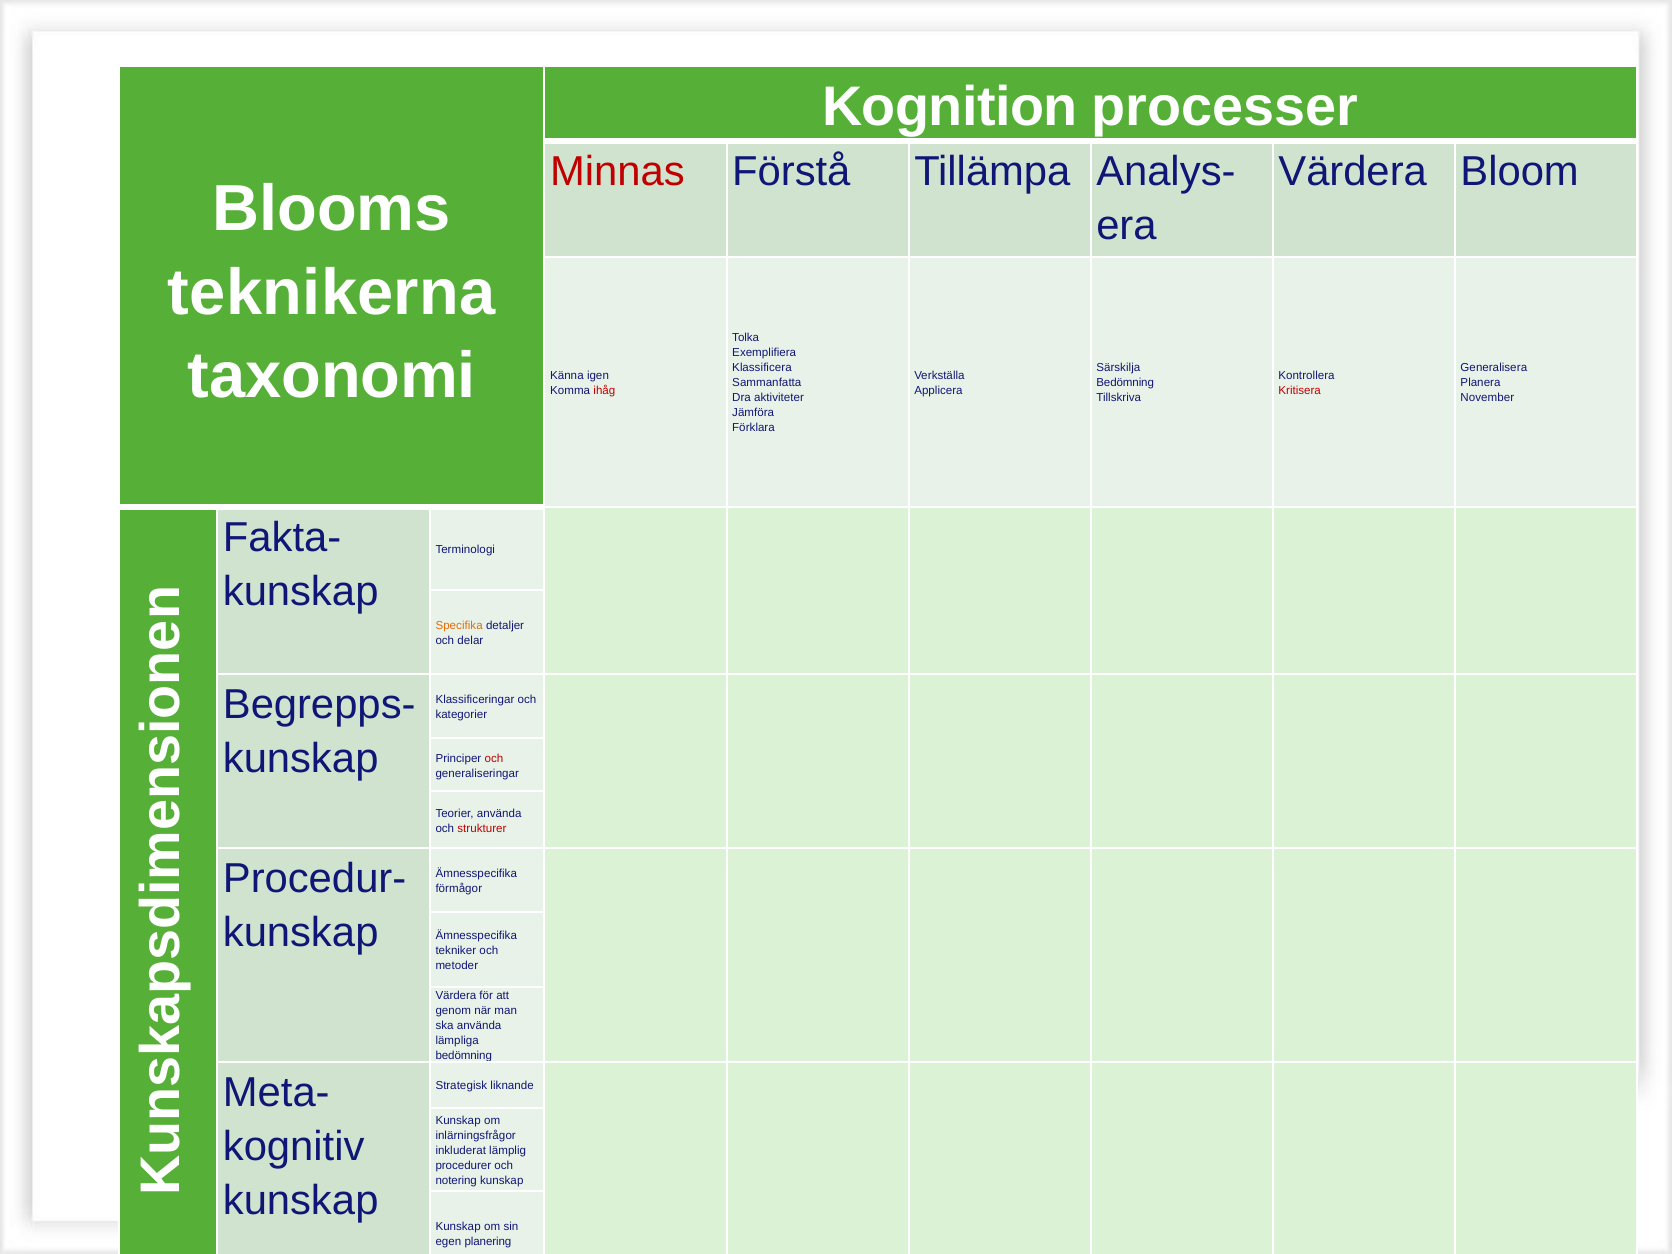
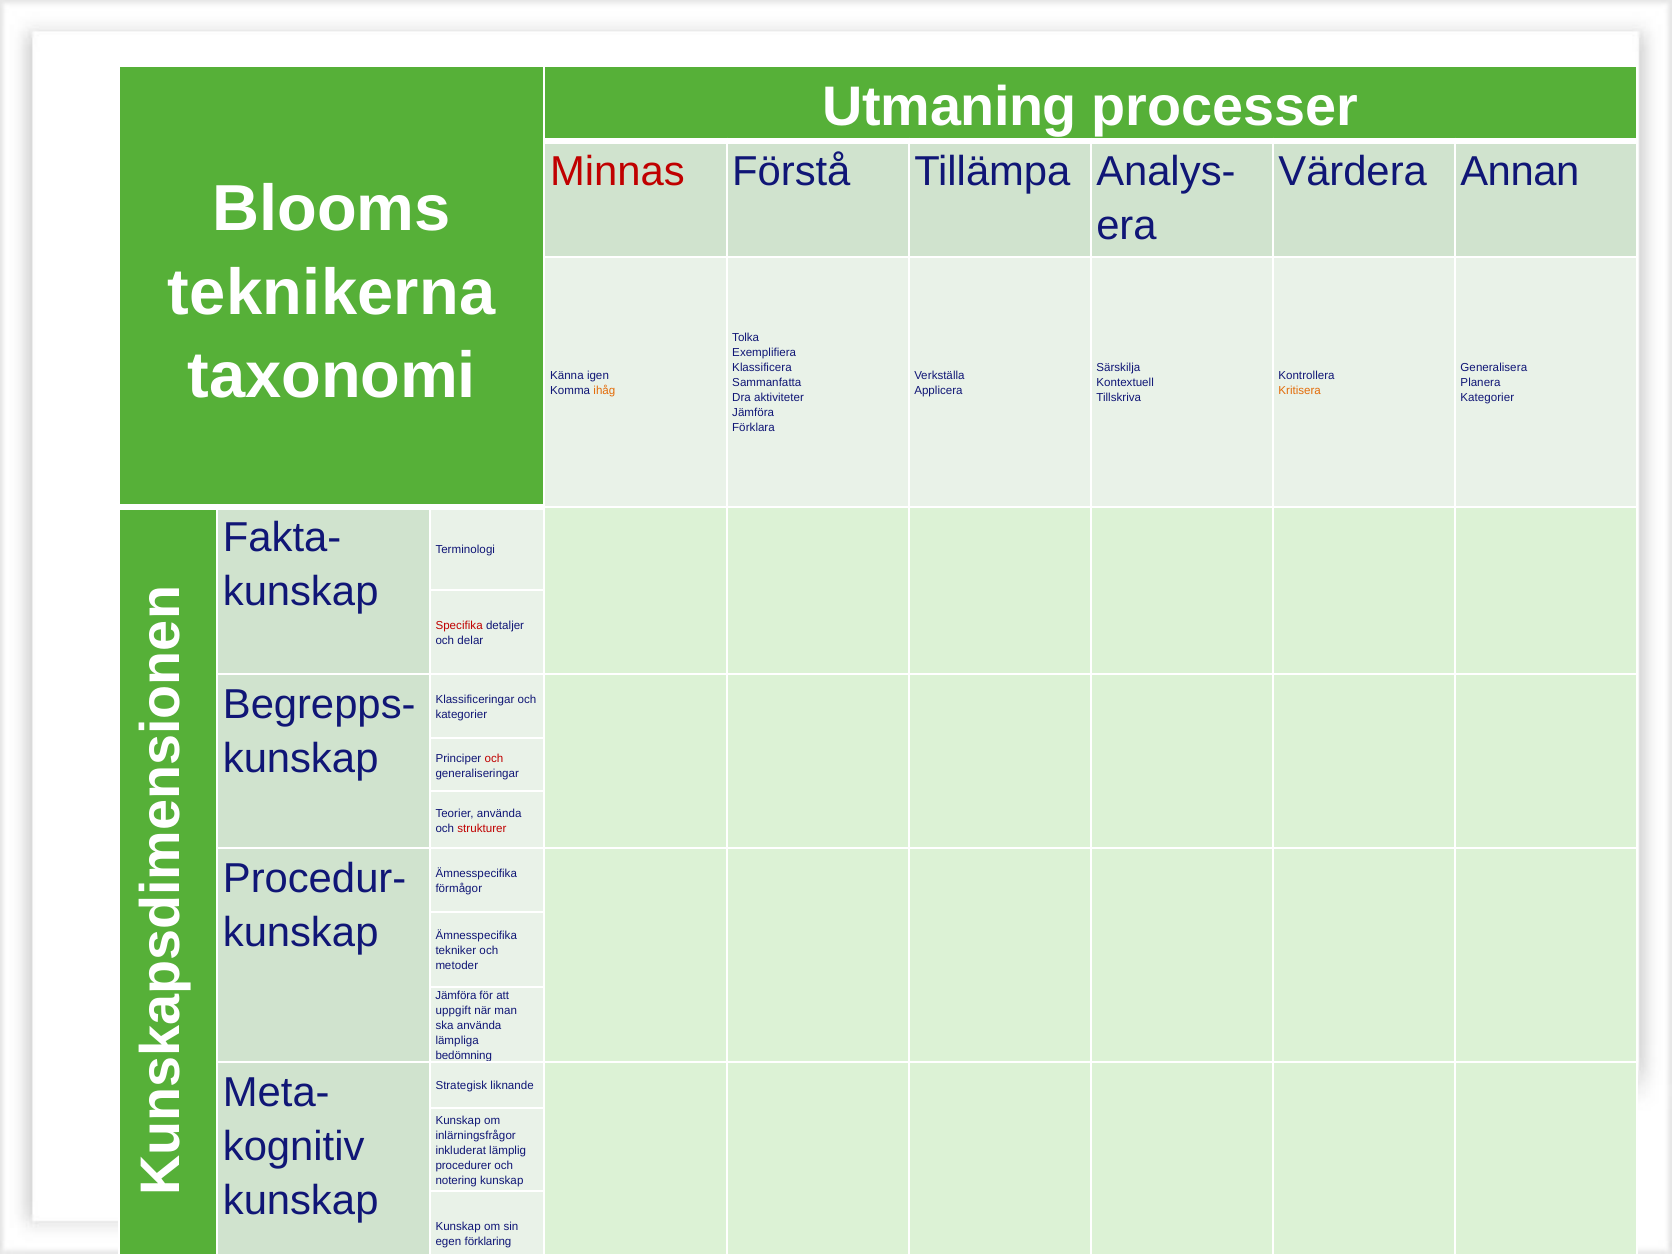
Kognition: Kognition -> Utmaning
Bloom: Bloom -> Annan
Bedömning at (1125, 383): Bedömning -> Kontextuell
ihåg colour: red -> orange
Kritisera colour: red -> orange
November at (1487, 398): November -> Kategorier
Specifika colour: orange -> red
Värdera at (456, 995): Värdera -> Jämföra
genom: genom -> uppgift
planering: planering -> förklaring
